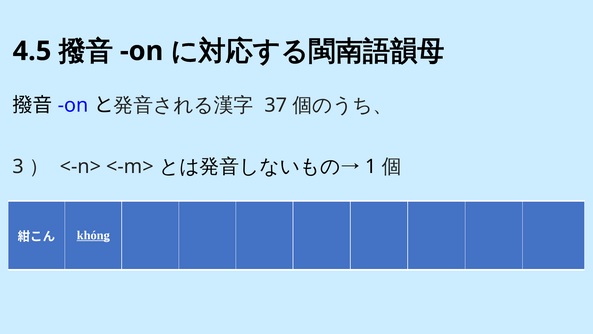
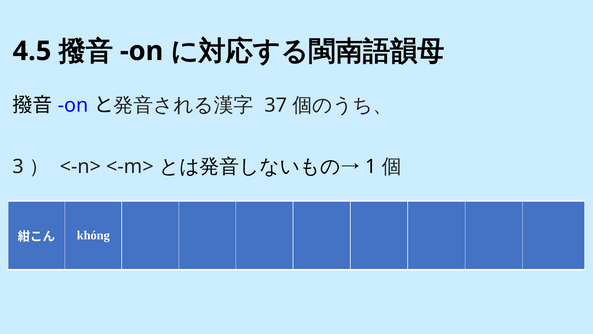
khóng underline: present -> none
